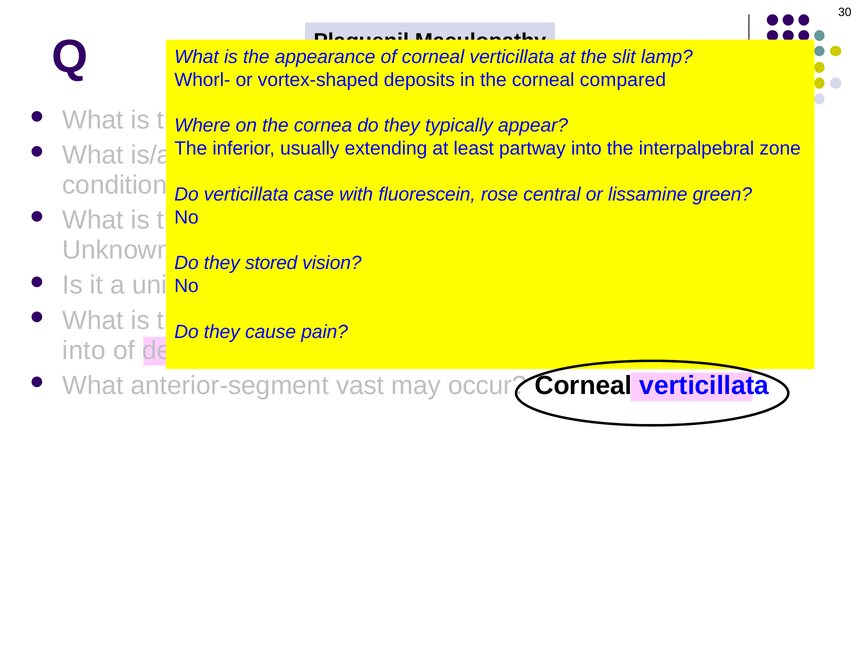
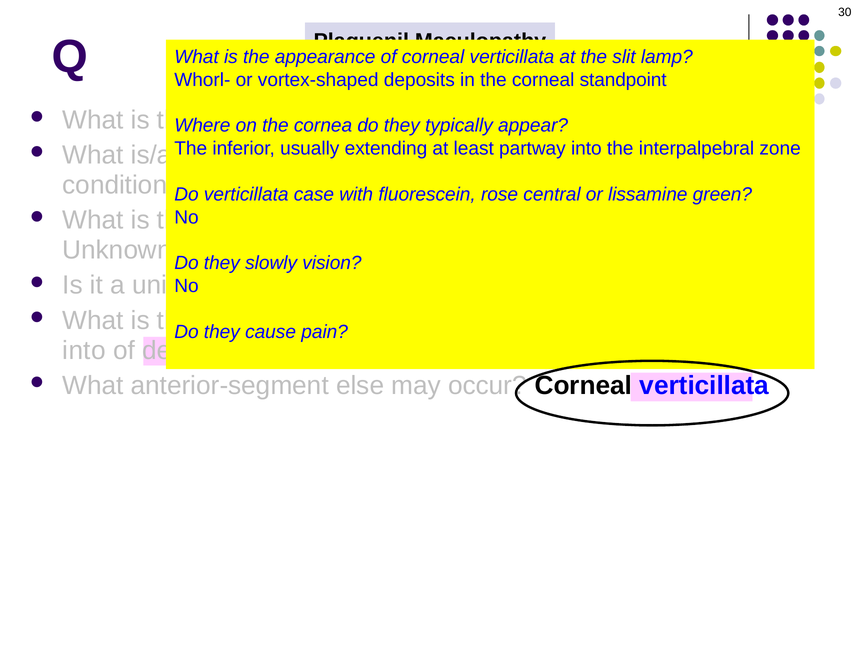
compared: compared -> standpoint
stored: stored -> slowly
vast: vast -> else
